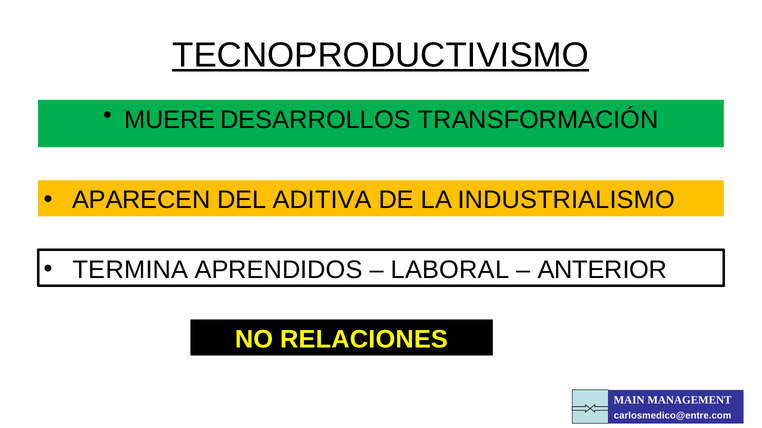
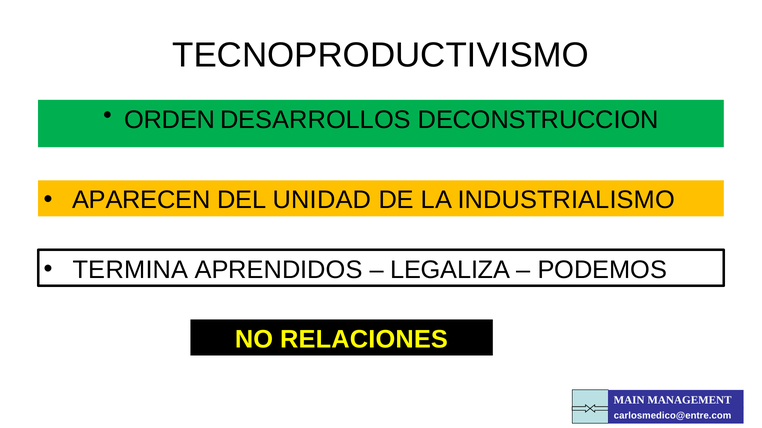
TECNOPRODUCTIVISMO underline: present -> none
MUERE: MUERE -> ORDEN
TRANSFORMACIÓN: TRANSFORMACIÓN -> DECONSTRUCCION
ADITIVA: ADITIVA -> UNIDAD
LABORAL: LABORAL -> LEGALIZA
ANTERIOR: ANTERIOR -> PODEMOS
